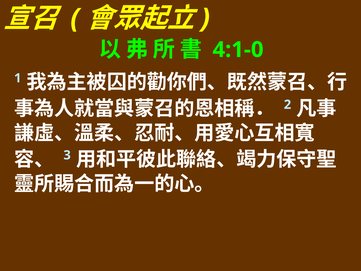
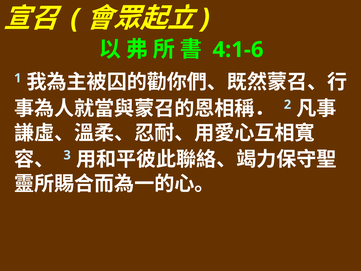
4:1-0: 4:1-0 -> 4:1-6
